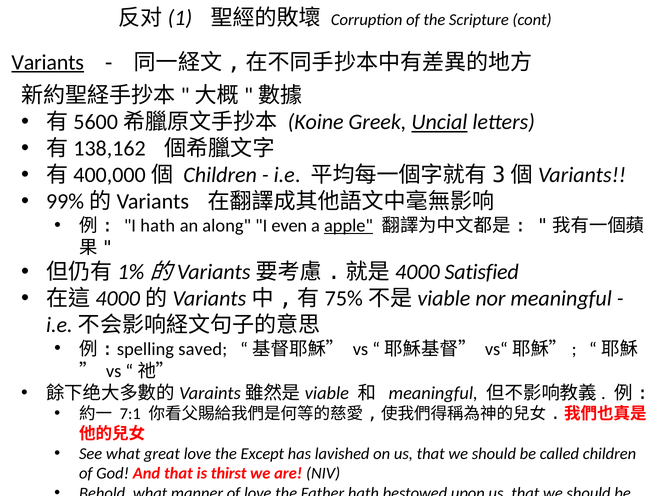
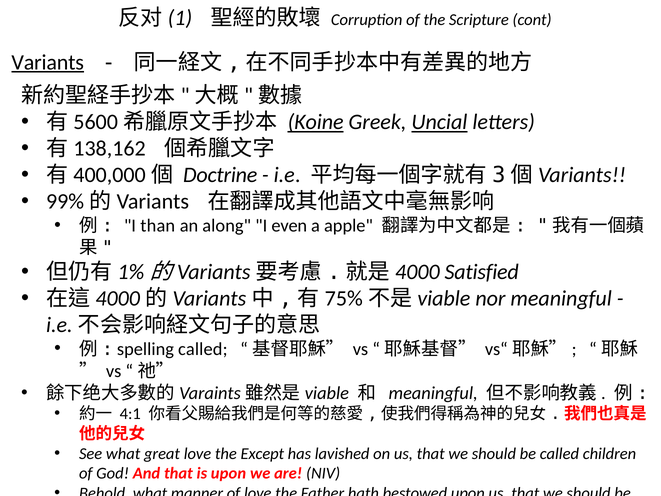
Koine underline: none -> present
Children at (220, 175): Children -> Doctrine
I hath: hath -> than
apple underline: present -> none
spelling saved: saved -> called
7:1: 7:1 -> 4:1
is thirst: thirst -> upon
